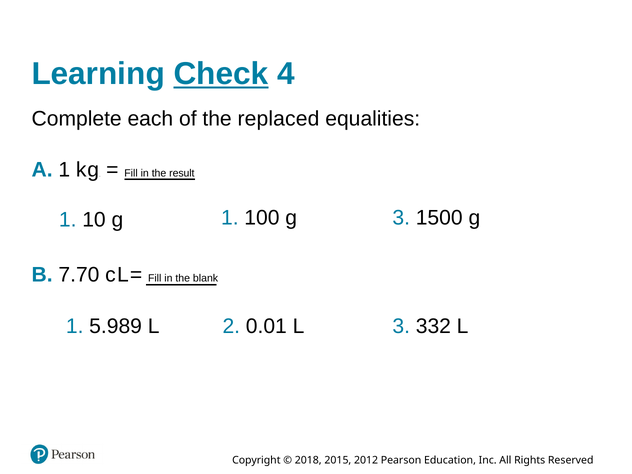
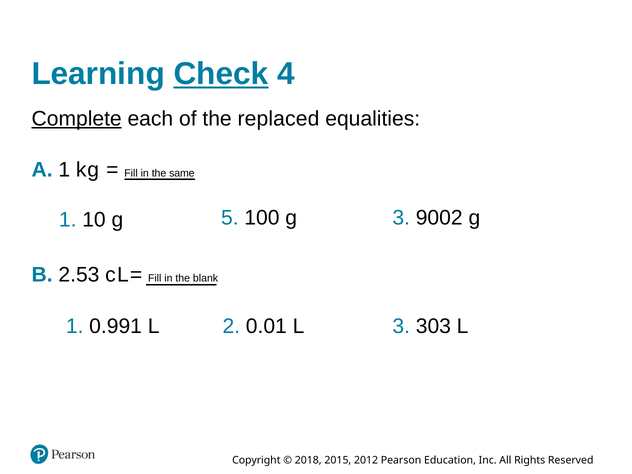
Complete underline: none -> present
result: result -> same
1 at (230, 218): 1 -> 5
1500: 1500 -> 9002
7.70: 7.70 -> 2.53
5.989: 5.989 -> 0.991
332: 332 -> 303
